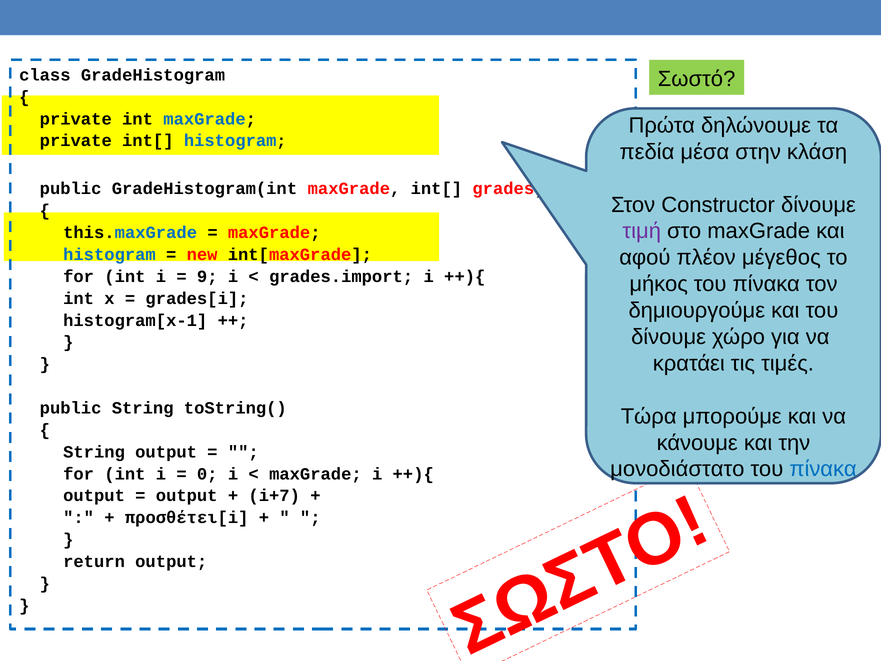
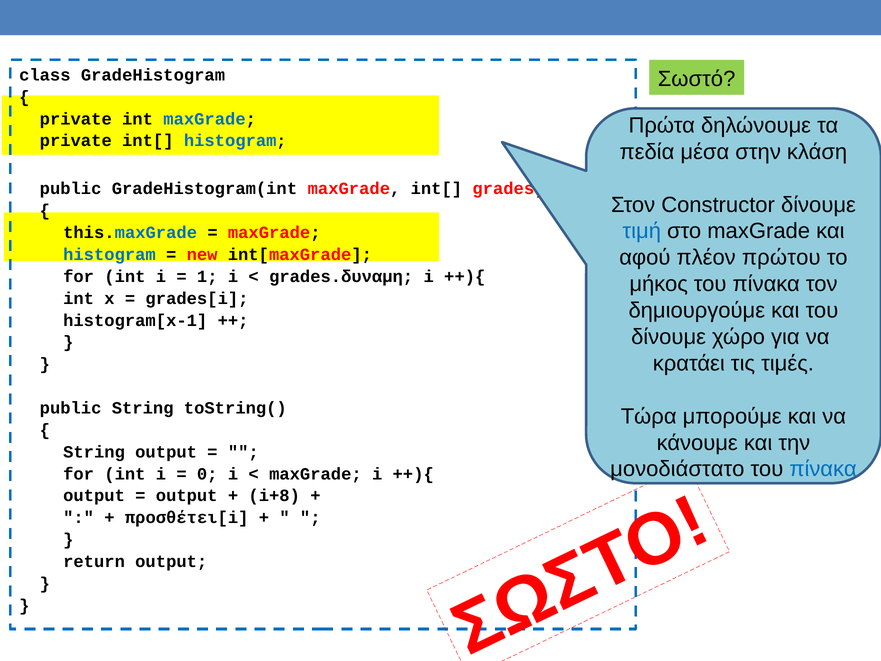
τιμή colour: purple -> blue
μέγεθος: μέγεθος -> πρώτου
9: 9 -> 1
grades.import: grades.import -> grades.δυναμη
i+7: i+7 -> i+8
